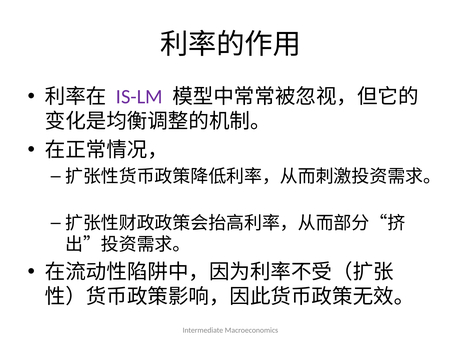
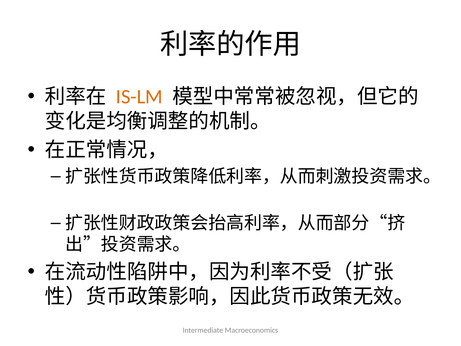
IS-LM colour: purple -> orange
